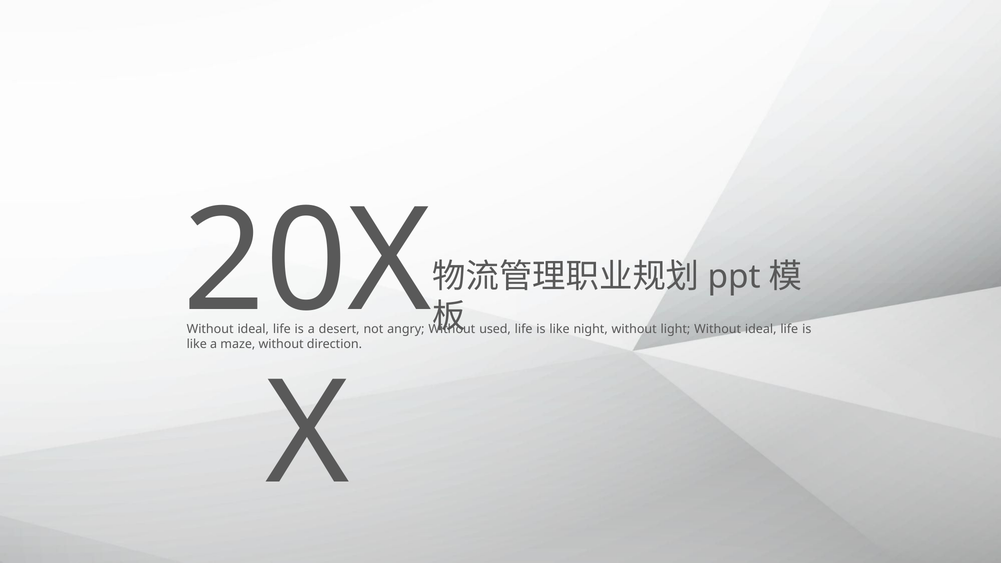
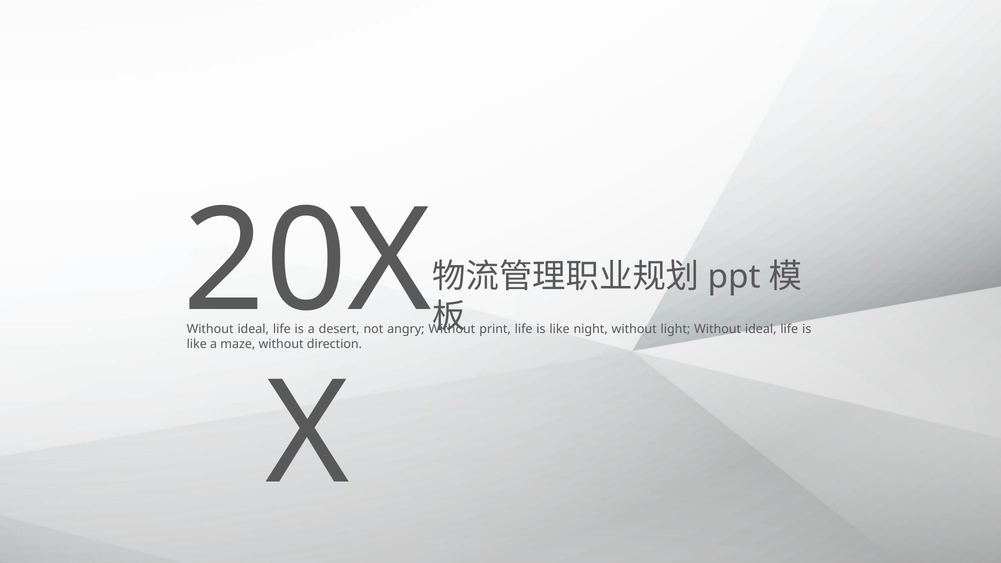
used: used -> print
